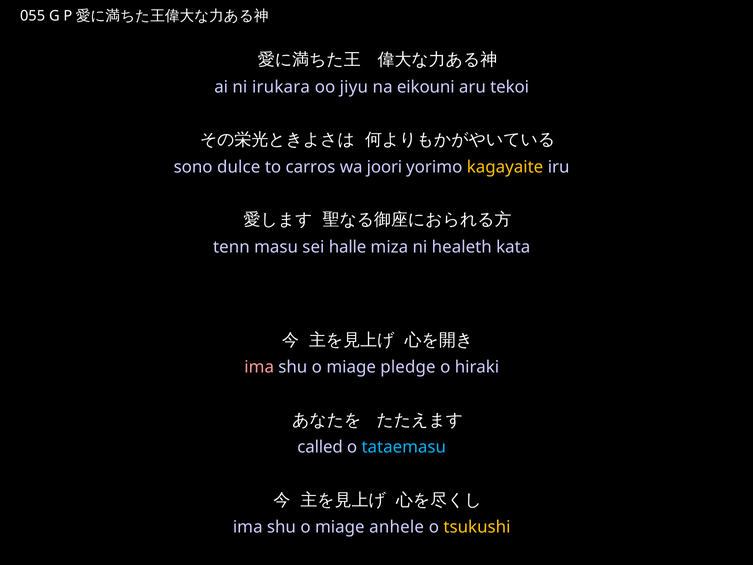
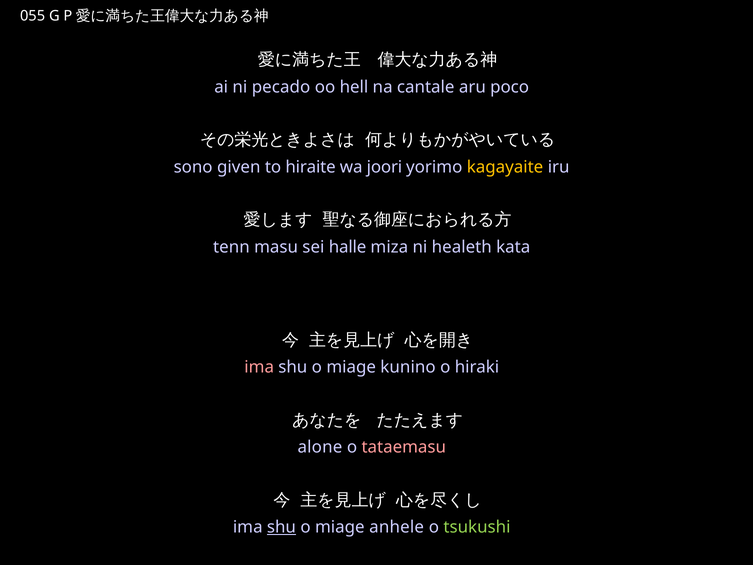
irukara: irukara -> pecado
jiyu: jiyu -> hell
eikouni: eikouni -> cantale
tekoi: tekoi -> poco
dulce: dulce -> given
carros: carros -> hiraite
pledge: pledge -> kunino
called: called -> alone
tataemasu colour: light blue -> pink
shu at (281, 527) underline: none -> present
tsukushi colour: yellow -> light green
